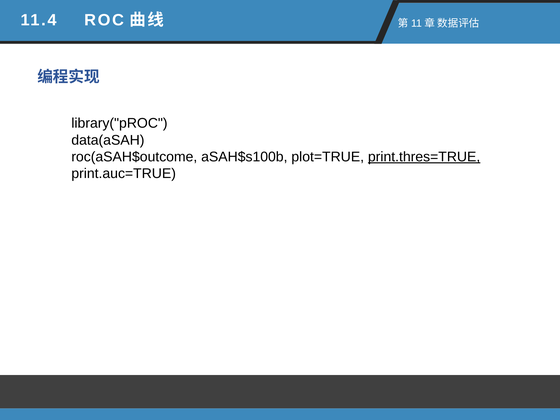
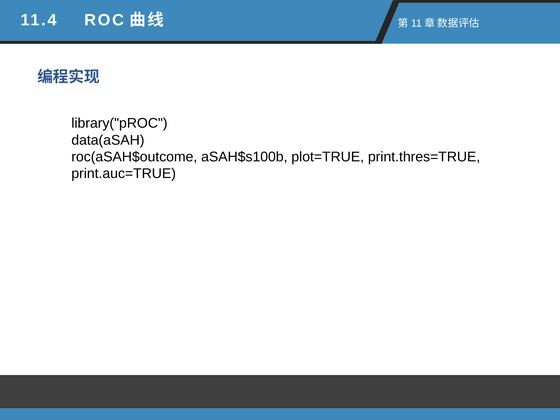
print.thres=TRUE underline: present -> none
